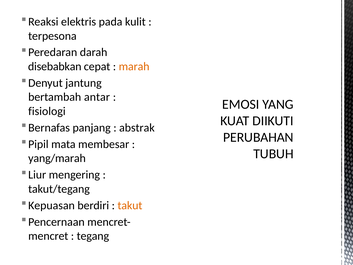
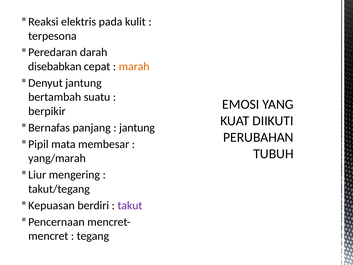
antar: antar -> suatu
fisiologi: fisiologi -> berpikir
abstrak at (137, 128): abstrak -> jantung
takut colour: orange -> purple
